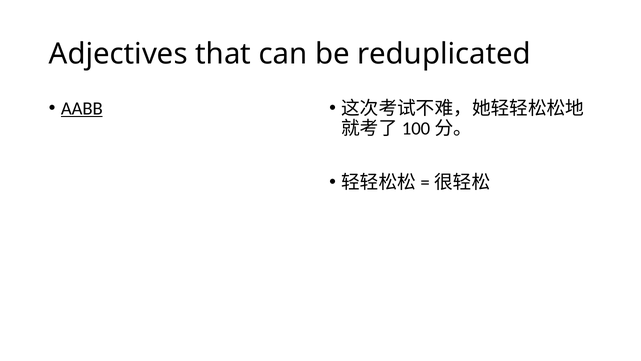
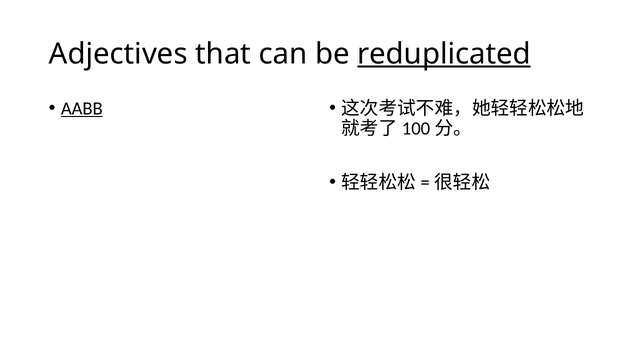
reduplicated underline: none -> present
